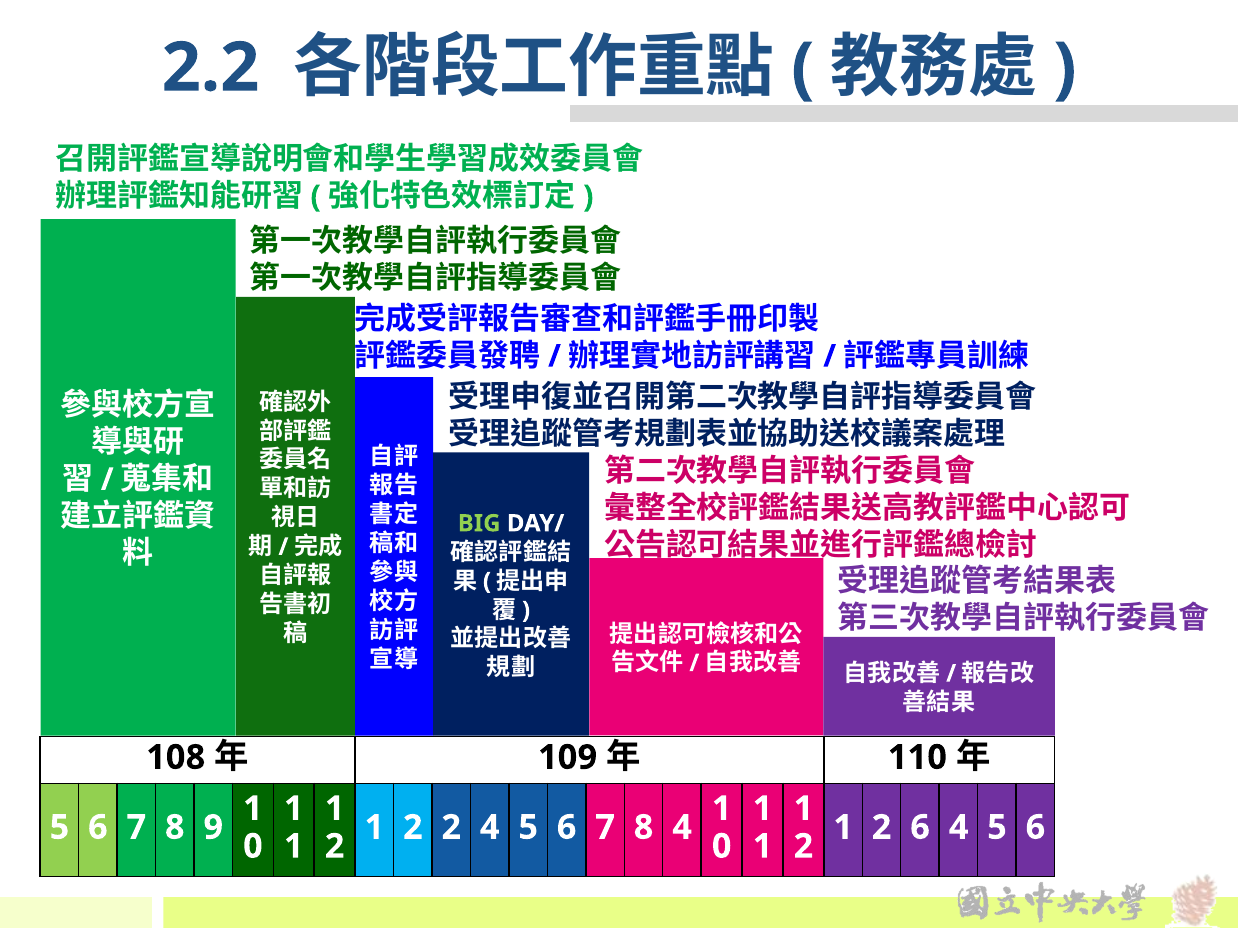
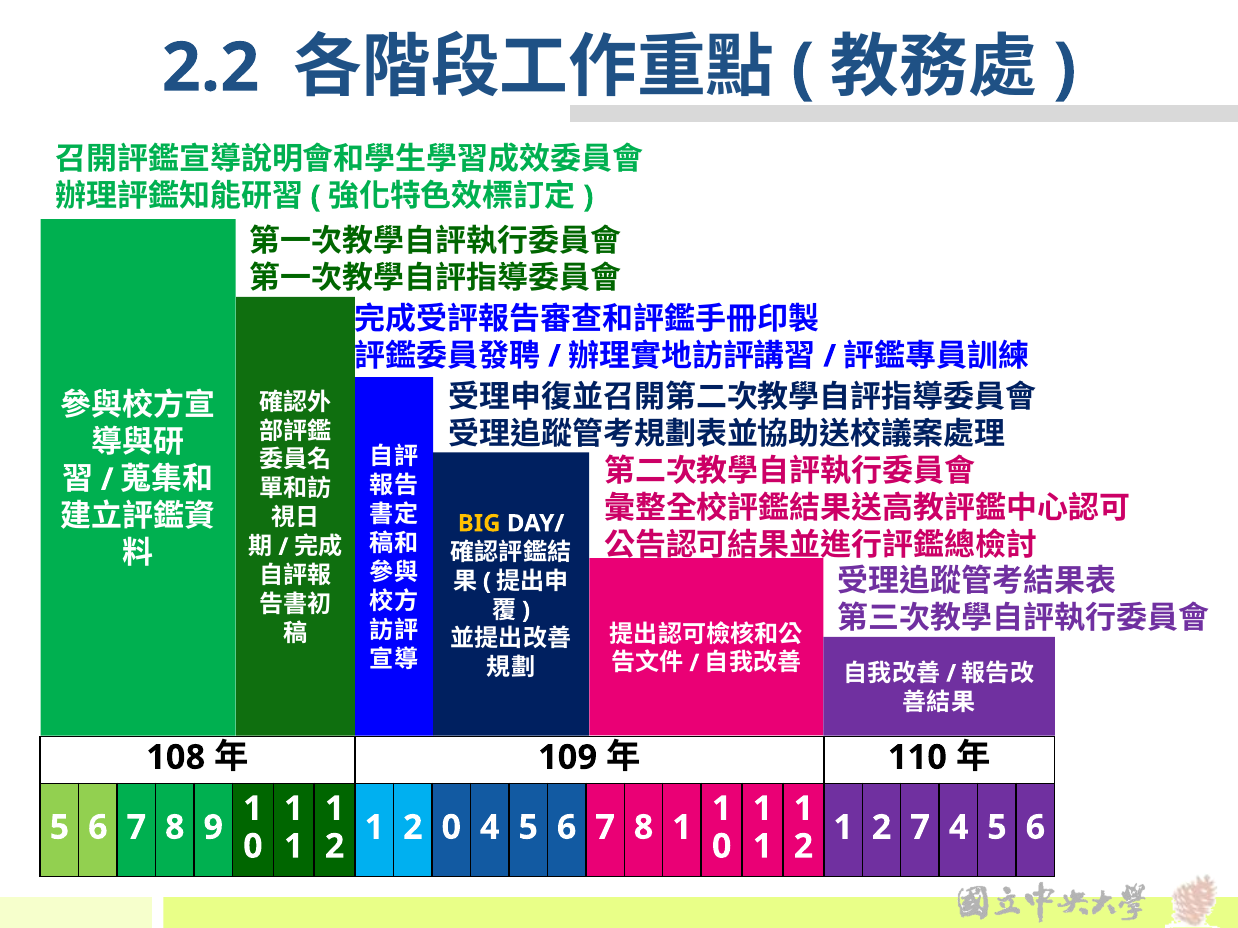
BIG colour: light green -> yellow
2 2: 2 -> 0
8 4: 4 -> 1
2 6: 6 -> 7
